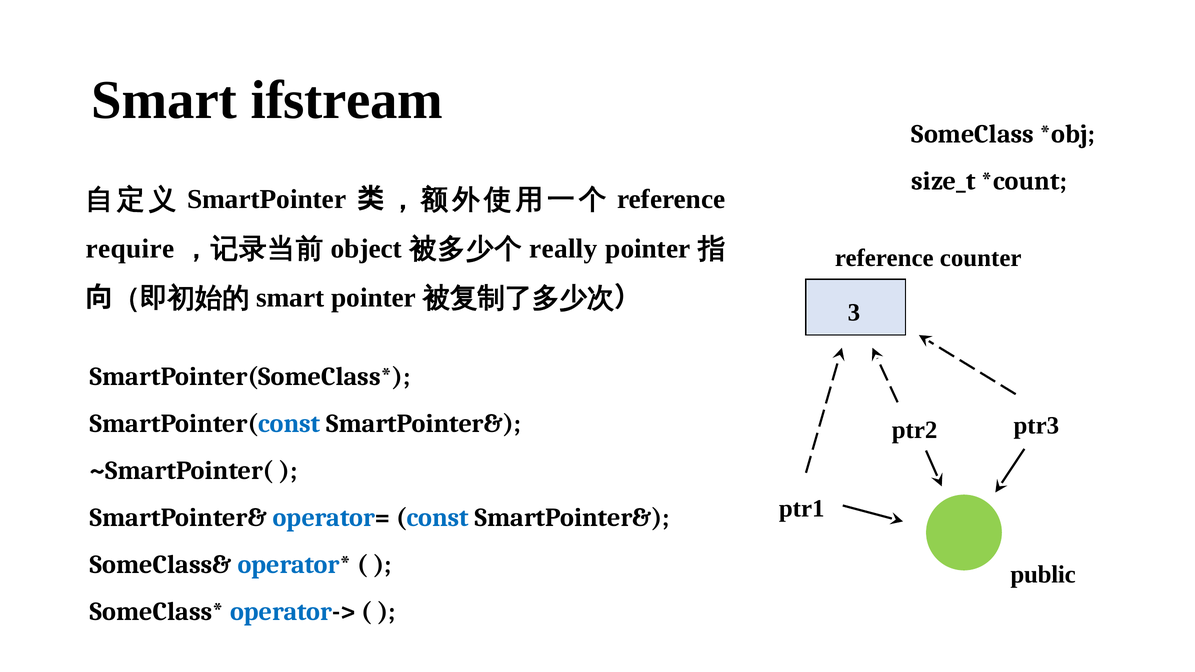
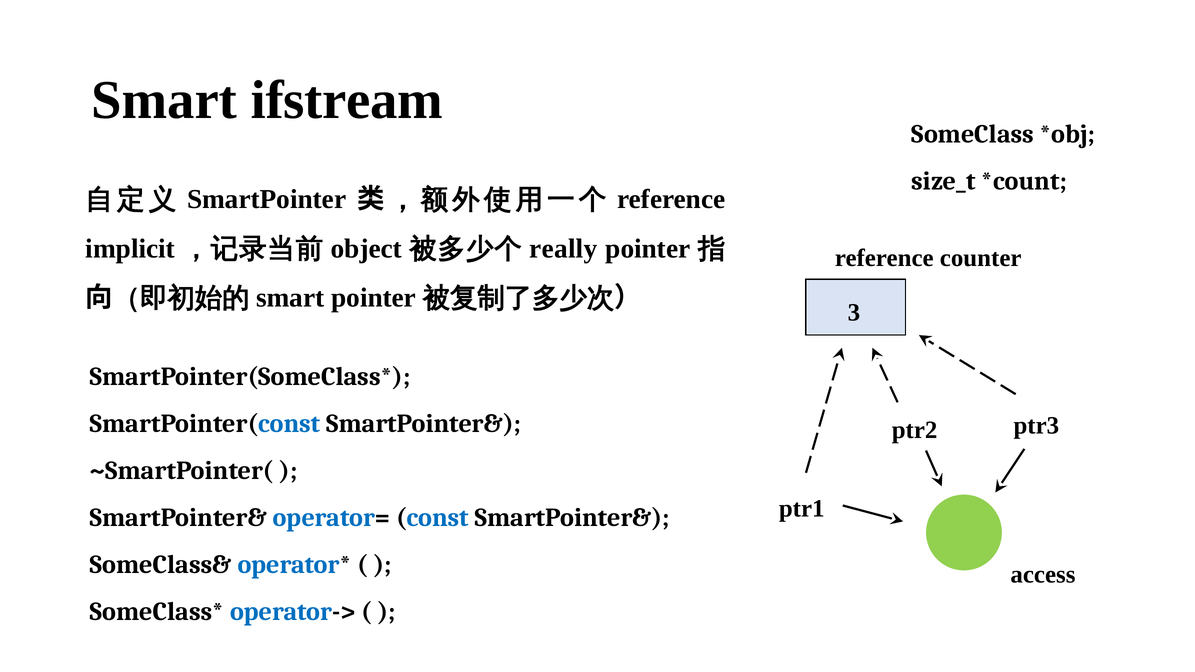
require: require -> implicit
public: public -> access
